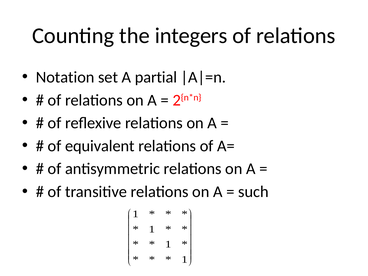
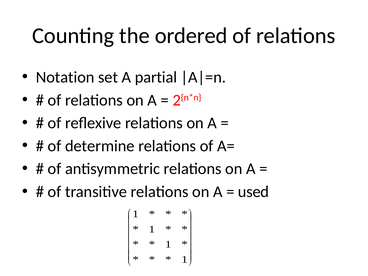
integers: integers -> ordered
equivalent: equivalent -> determine
such: such -> used
